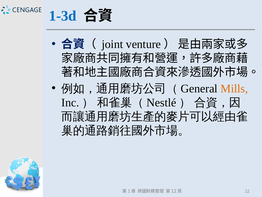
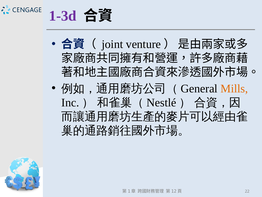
1-3d colour: blue -> purple
